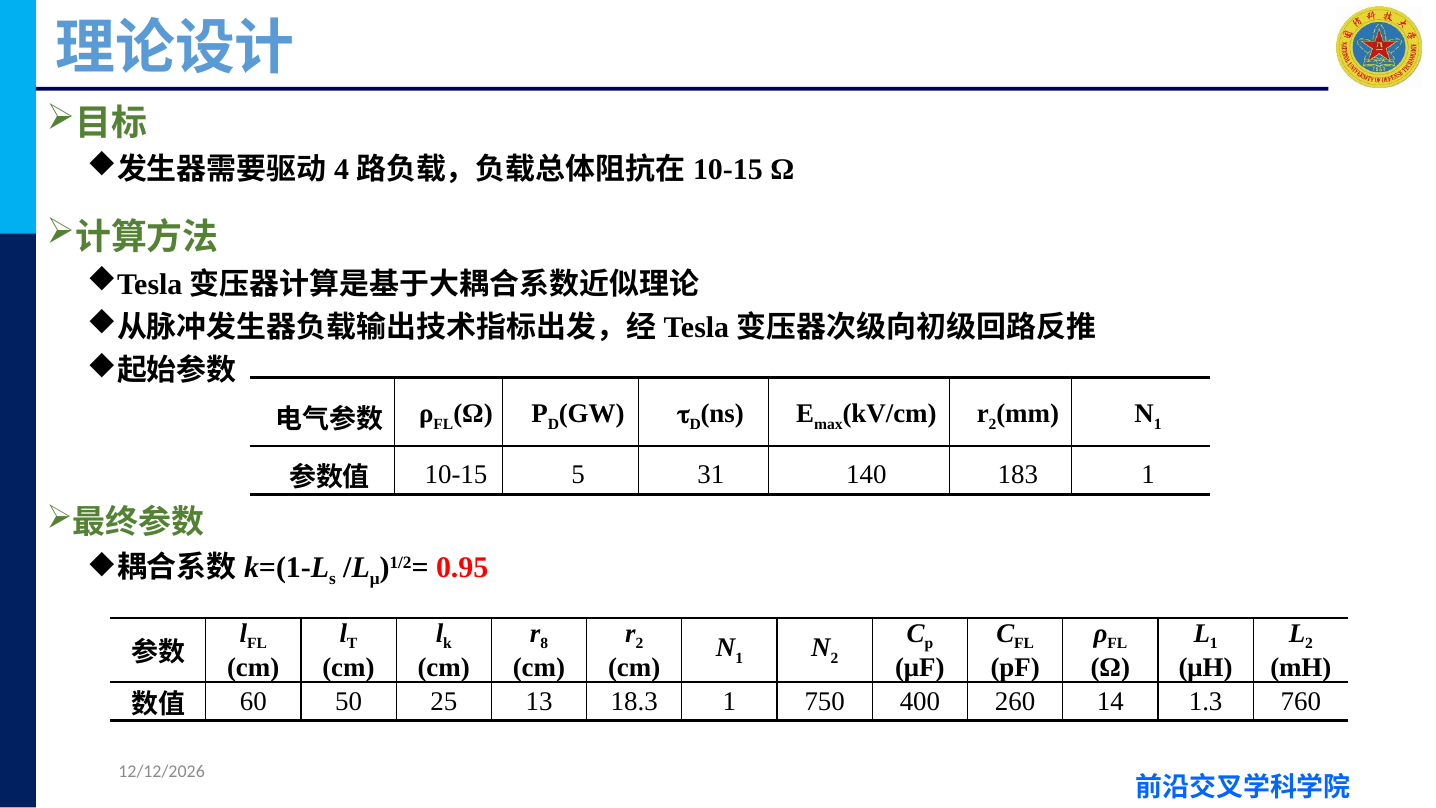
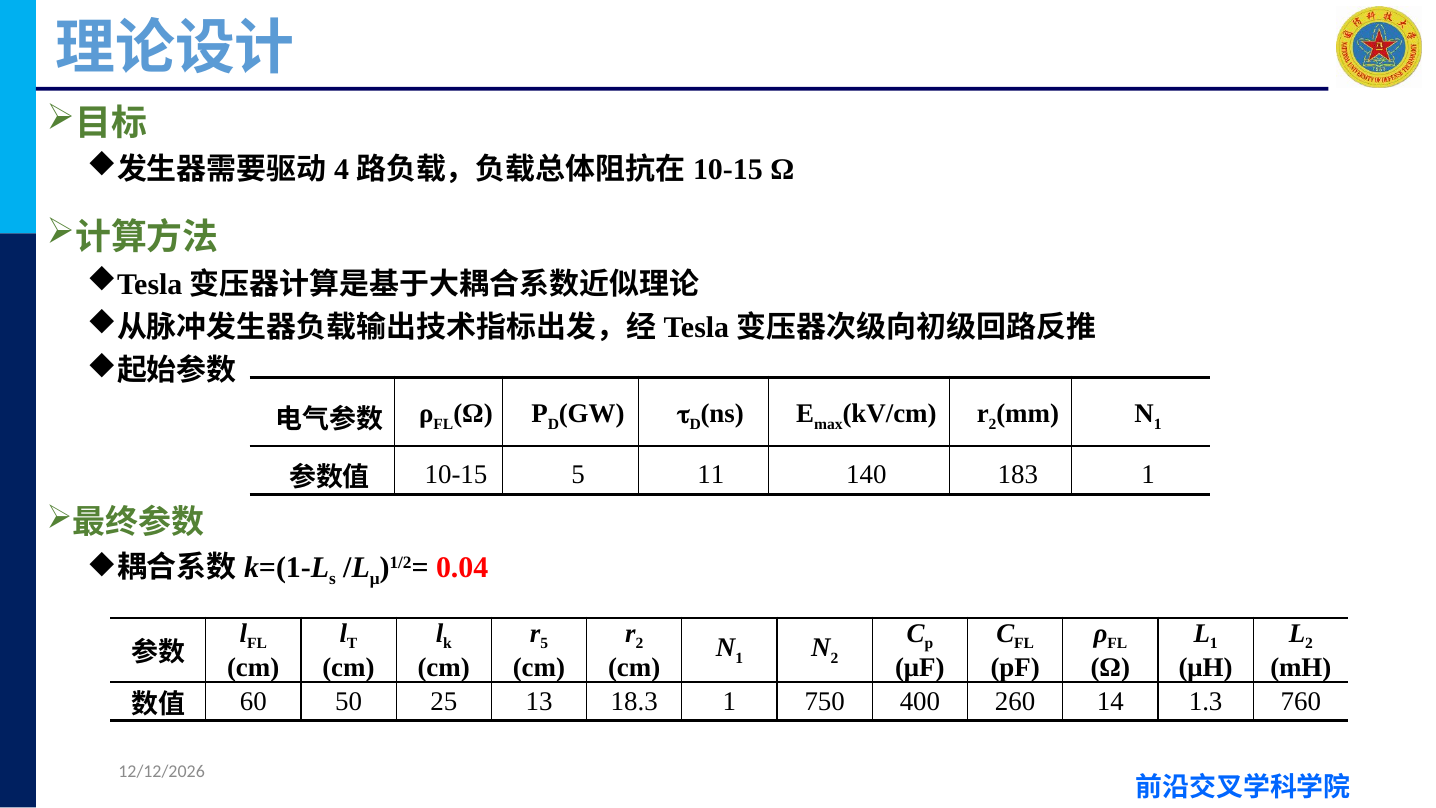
31: 31 -> 11
0.95: 0.95 -> 0.04
8 at (544, 643): 8 -> 5
